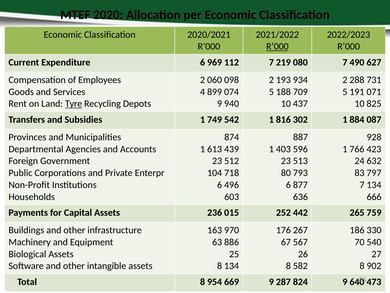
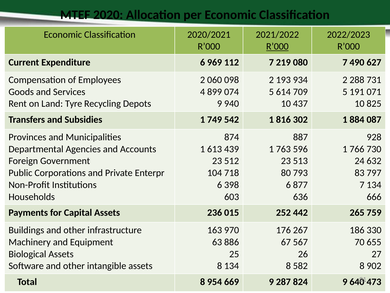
188: 188 -> 614
Tyre underline: present -> none
403: 403 -> 763
423: 423 -> 730
496: 496 -> 398
540: 540 -> 655
